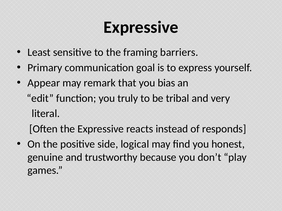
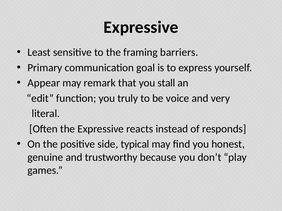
bias: bias -> stall
tribal: tribal -> voice
logical: logical -> typical
